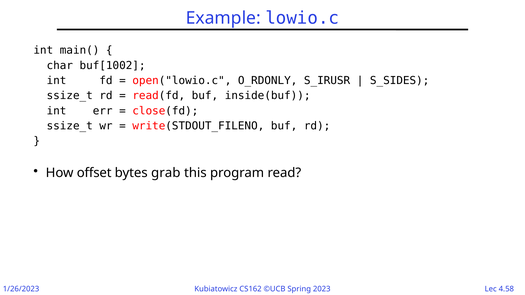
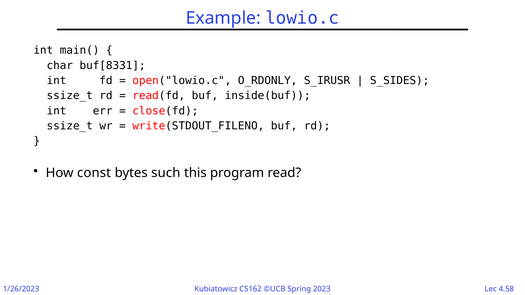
buf[1002: buf[1002 -> buf[8331
offset: offset -> const
grab: grab -> such
